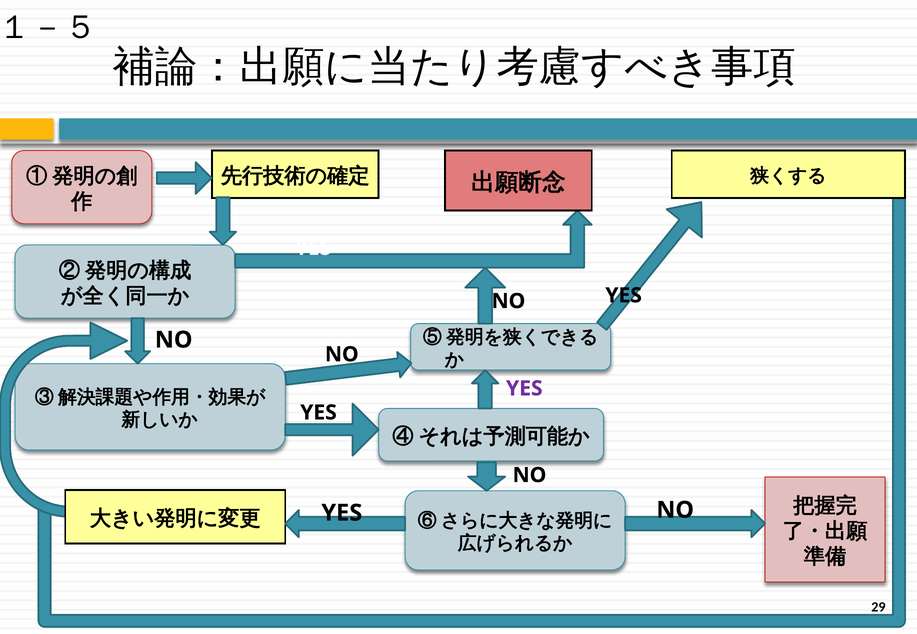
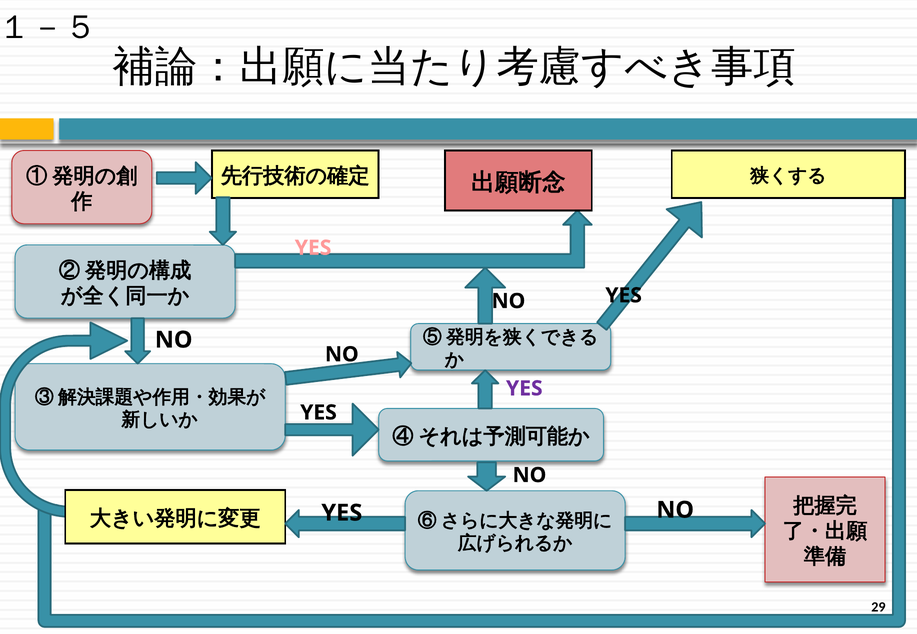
YES at (313, 248) colour: white -> pink
